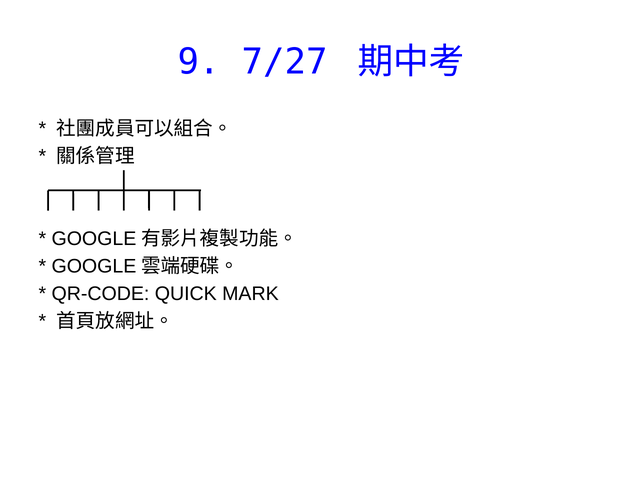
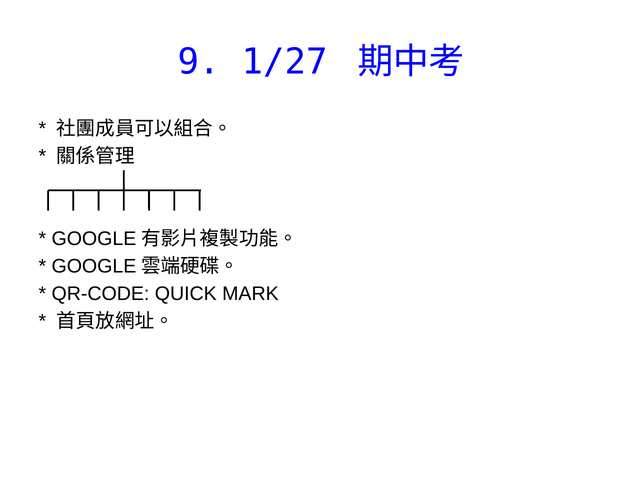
7/27: 7/27 -> 1/27
